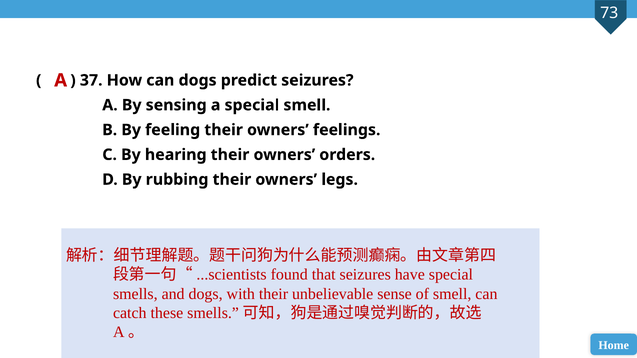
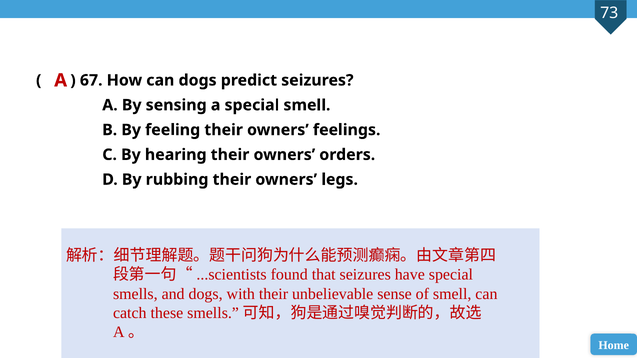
37: 37 -> 67
